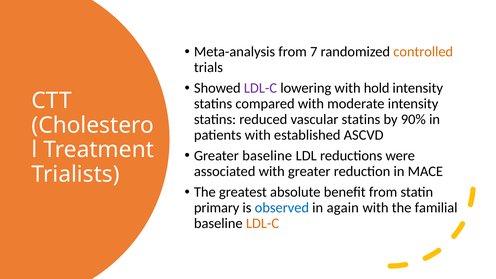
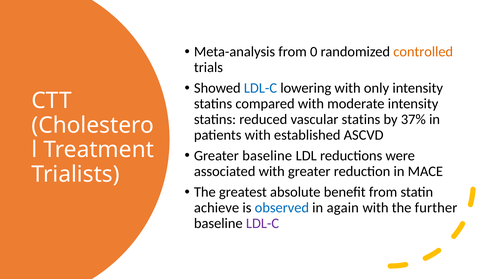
7: 7 -> 0
LDL-C at (261, 88) colour: purple -> blue
hold: hold -> only
90%: 90% -> 37%
primary: primary -> achieve
familial: familial -> further
LDL-C at (263, 223) colour: orange -> purple
